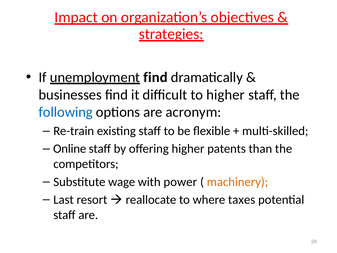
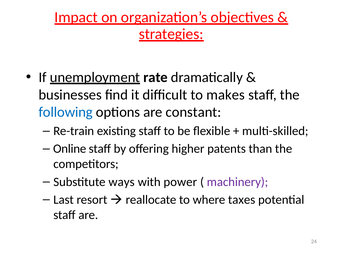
find at (155, 77): find -> rate
to higher: higher -> makes
acronym: acronym -> constant
wage: wage -> ways
machinery colour: orange -> purple
